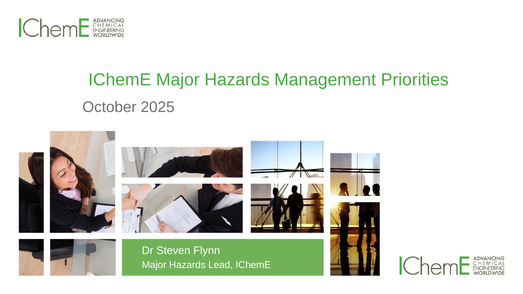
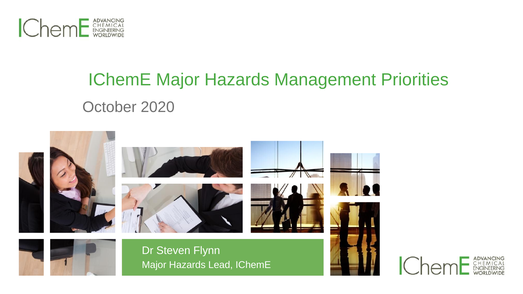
2025: 2025 -> 2020
